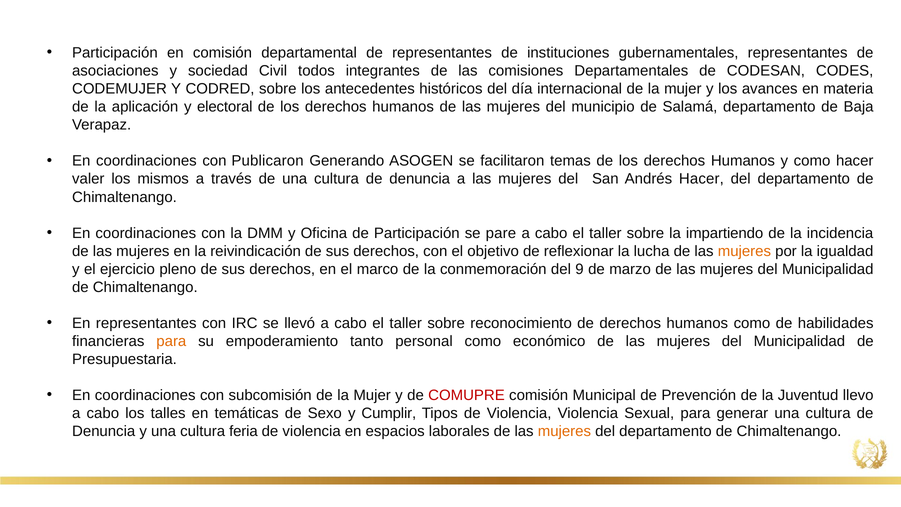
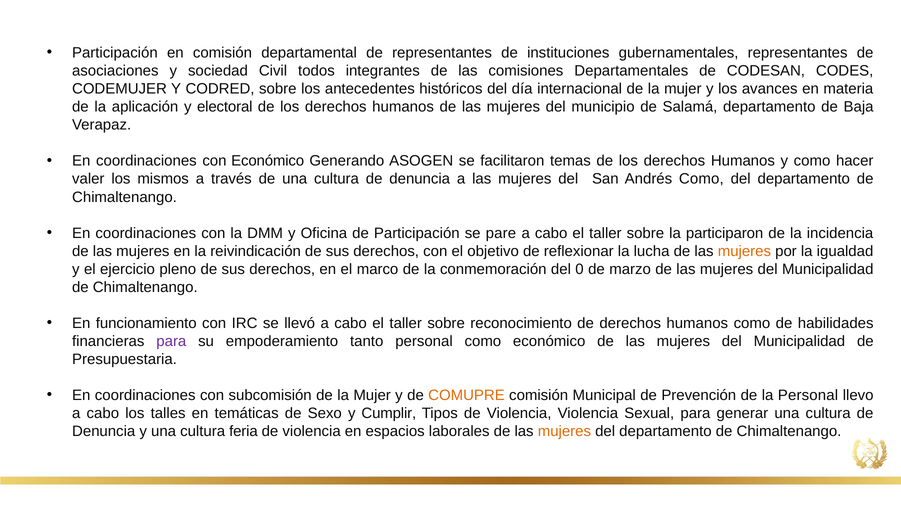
con Publicaron: Publicaron -> Económico
Andrés Hacer: Hacer -> Como
impartiendo: impartiendo -> participaron
9: 9 -> 0
En representantes: representantes -> funcionamiento
para at (171, 341) colour: orange -> purple
COMUPRE colour: red -> orange
la Juventud: Juventud -> Personal
